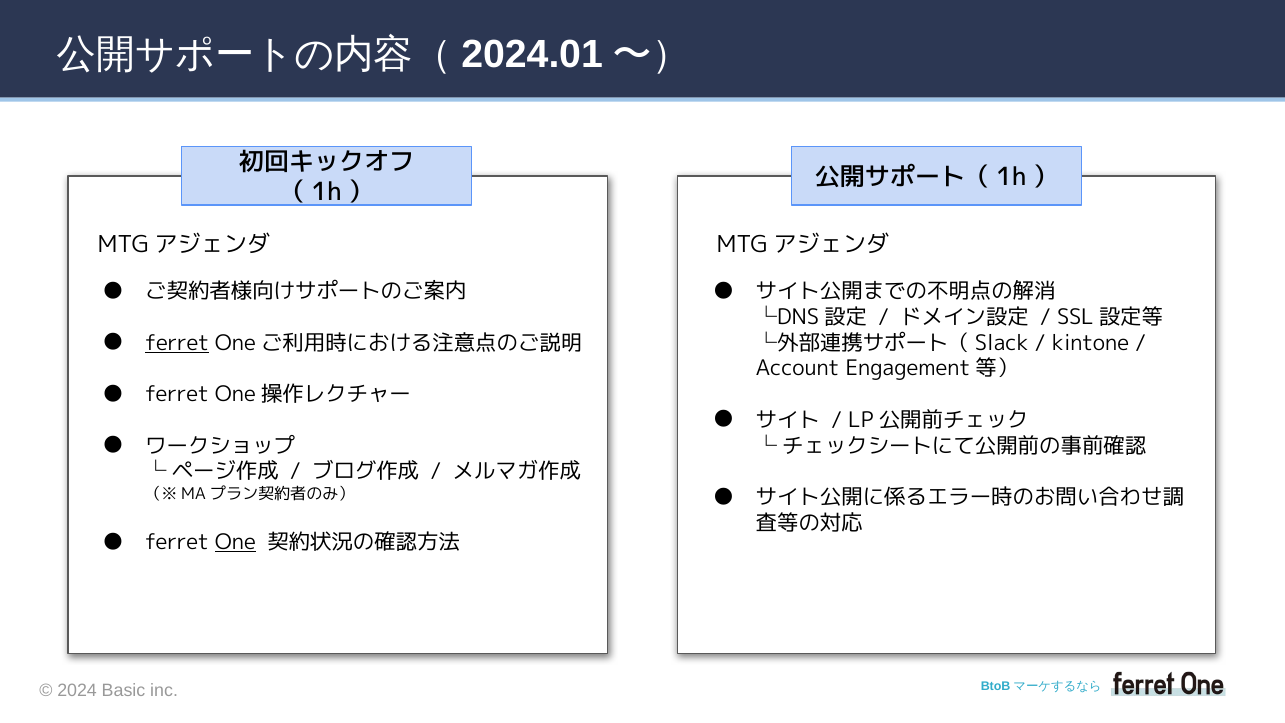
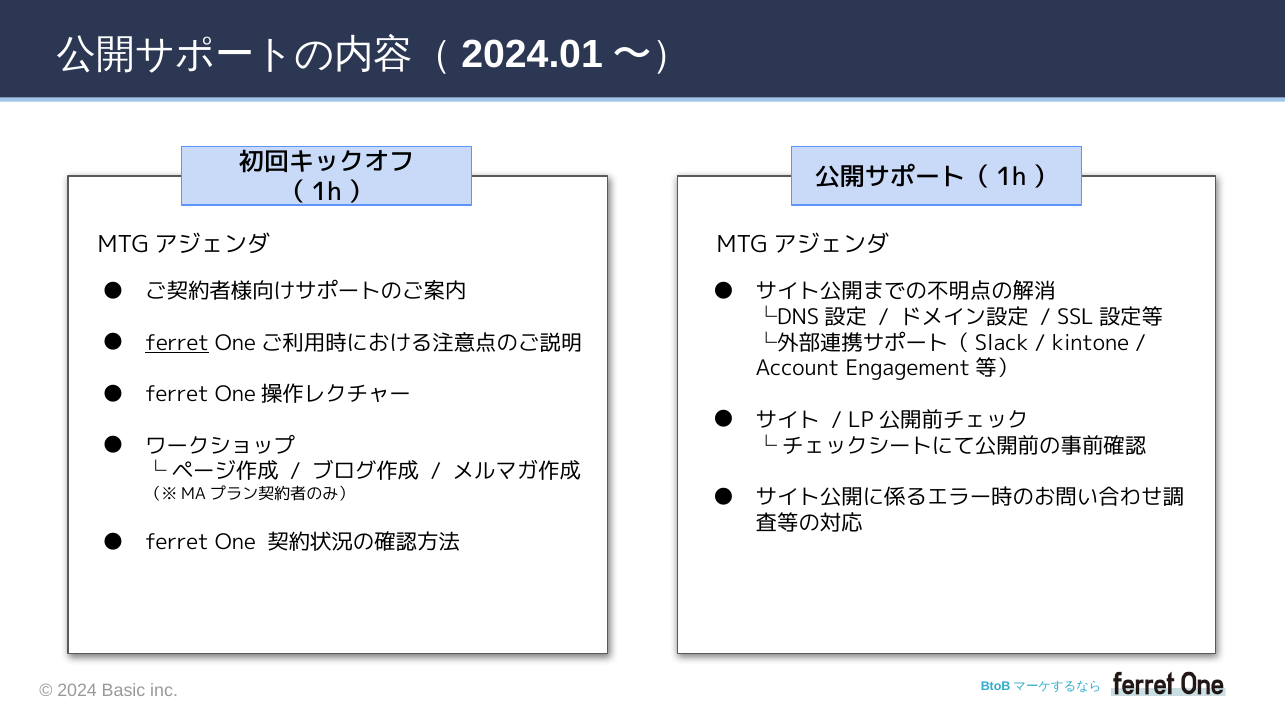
One underline: present -> none
